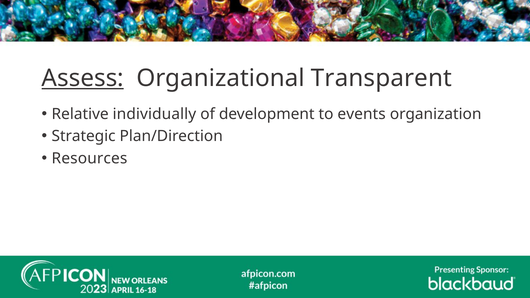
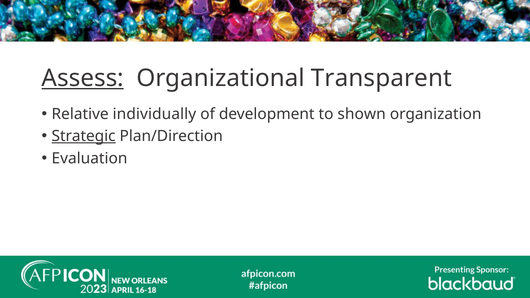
events: events -> shown
Strategic underline: none -> present
Resources: Resources -> Evaluation
